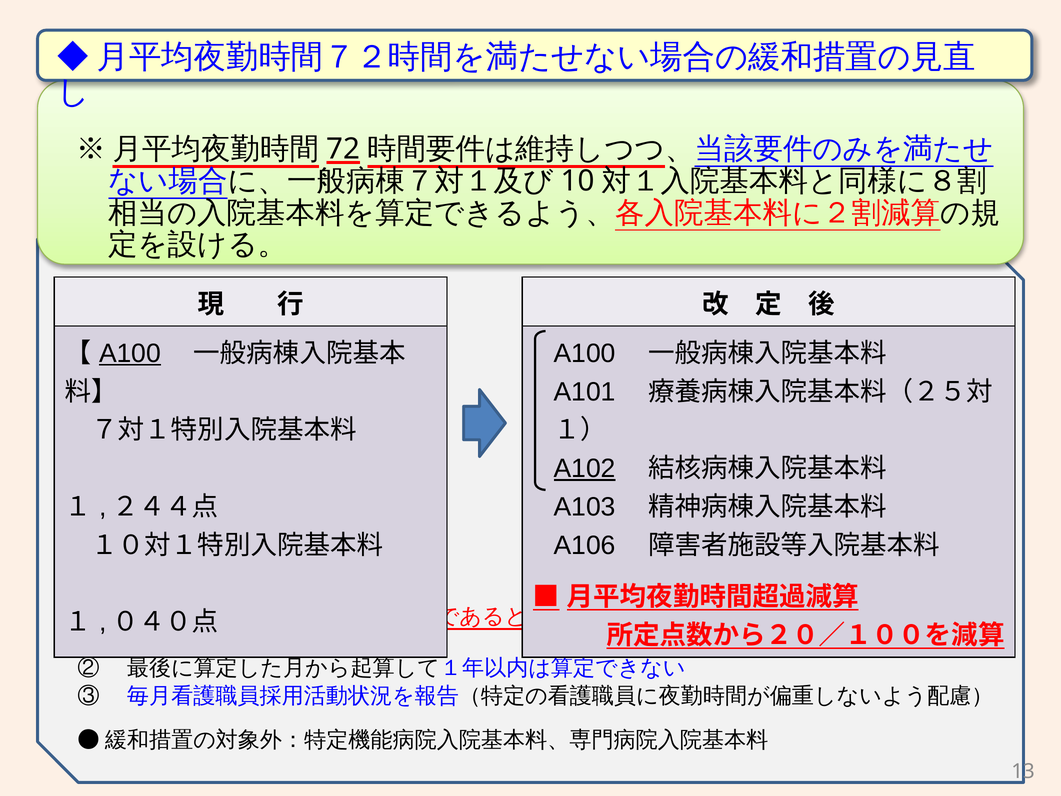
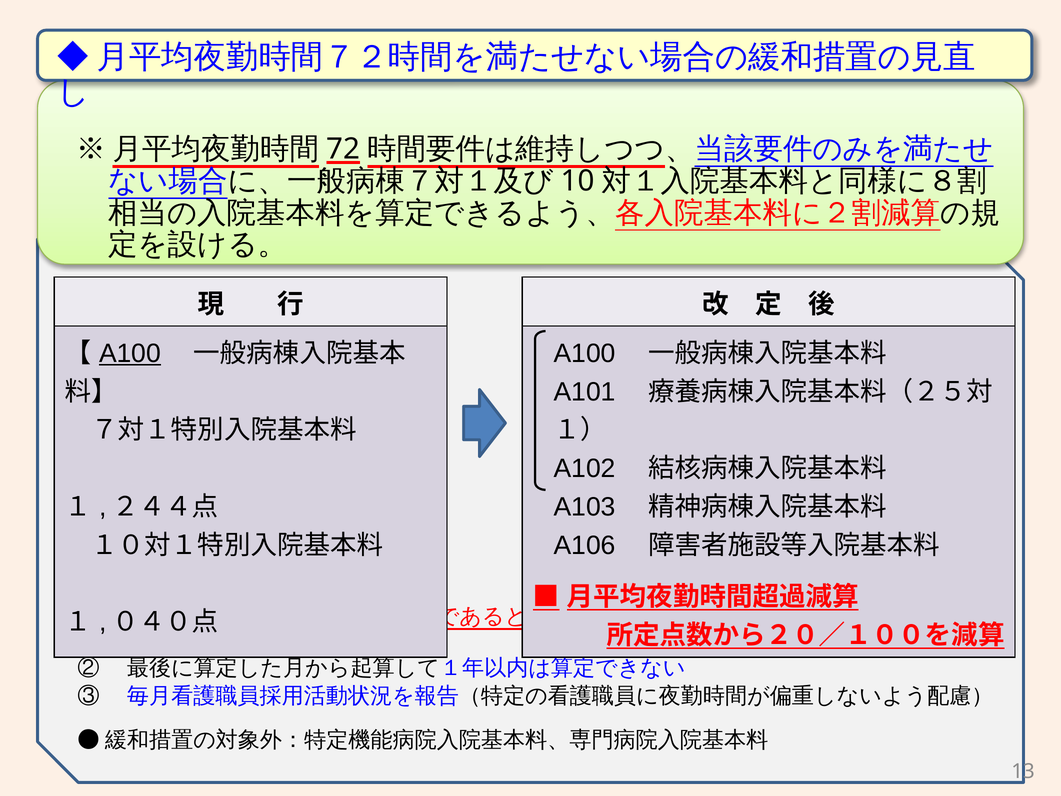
A102 underline: present -> none
